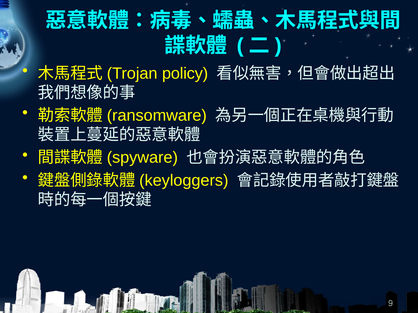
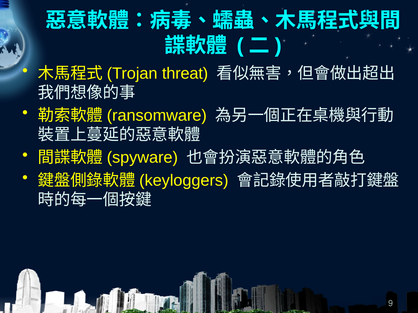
policy: policy -> threat
